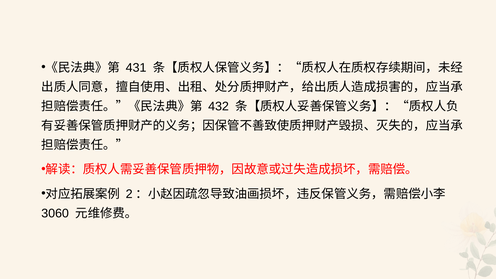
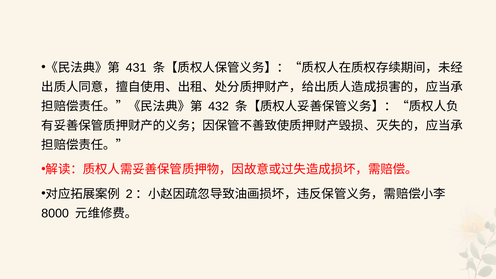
3060: 3060 -> 8000
